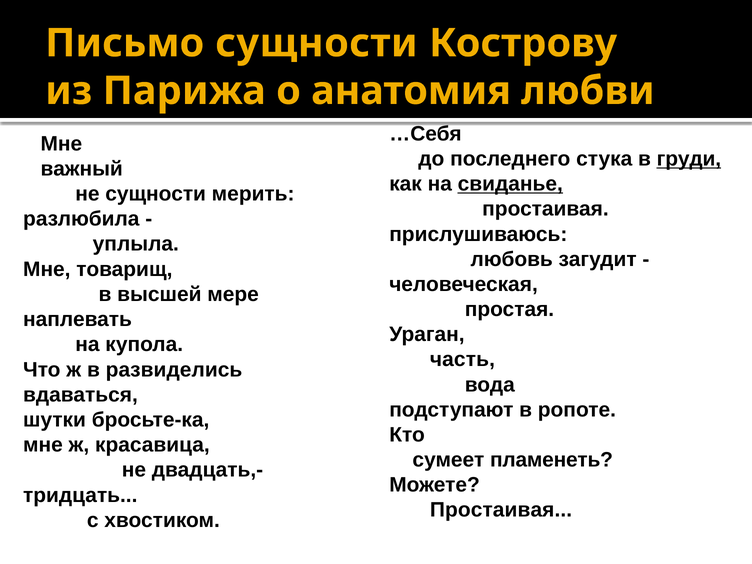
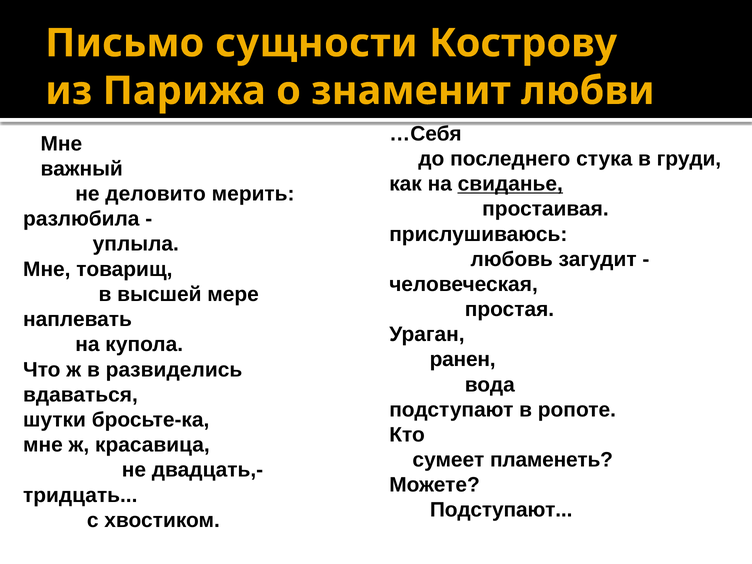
анатомия: анатомия -> знаменит
груди underline: present -> none
не сущности: сущности -> деловито
часть: часть -> ранен
Простаивая at (501, 510): Простаивая -> Подступают
